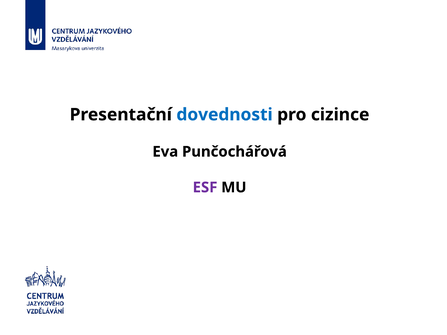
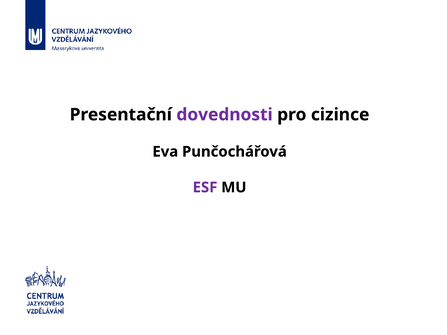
dovednosti colour: blue -> purple
